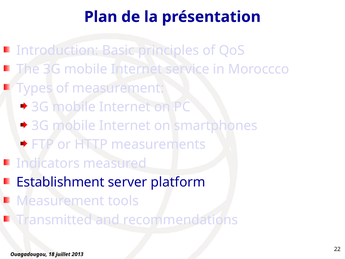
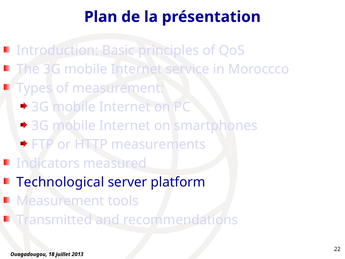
Establishment: Establishment -> Technological
